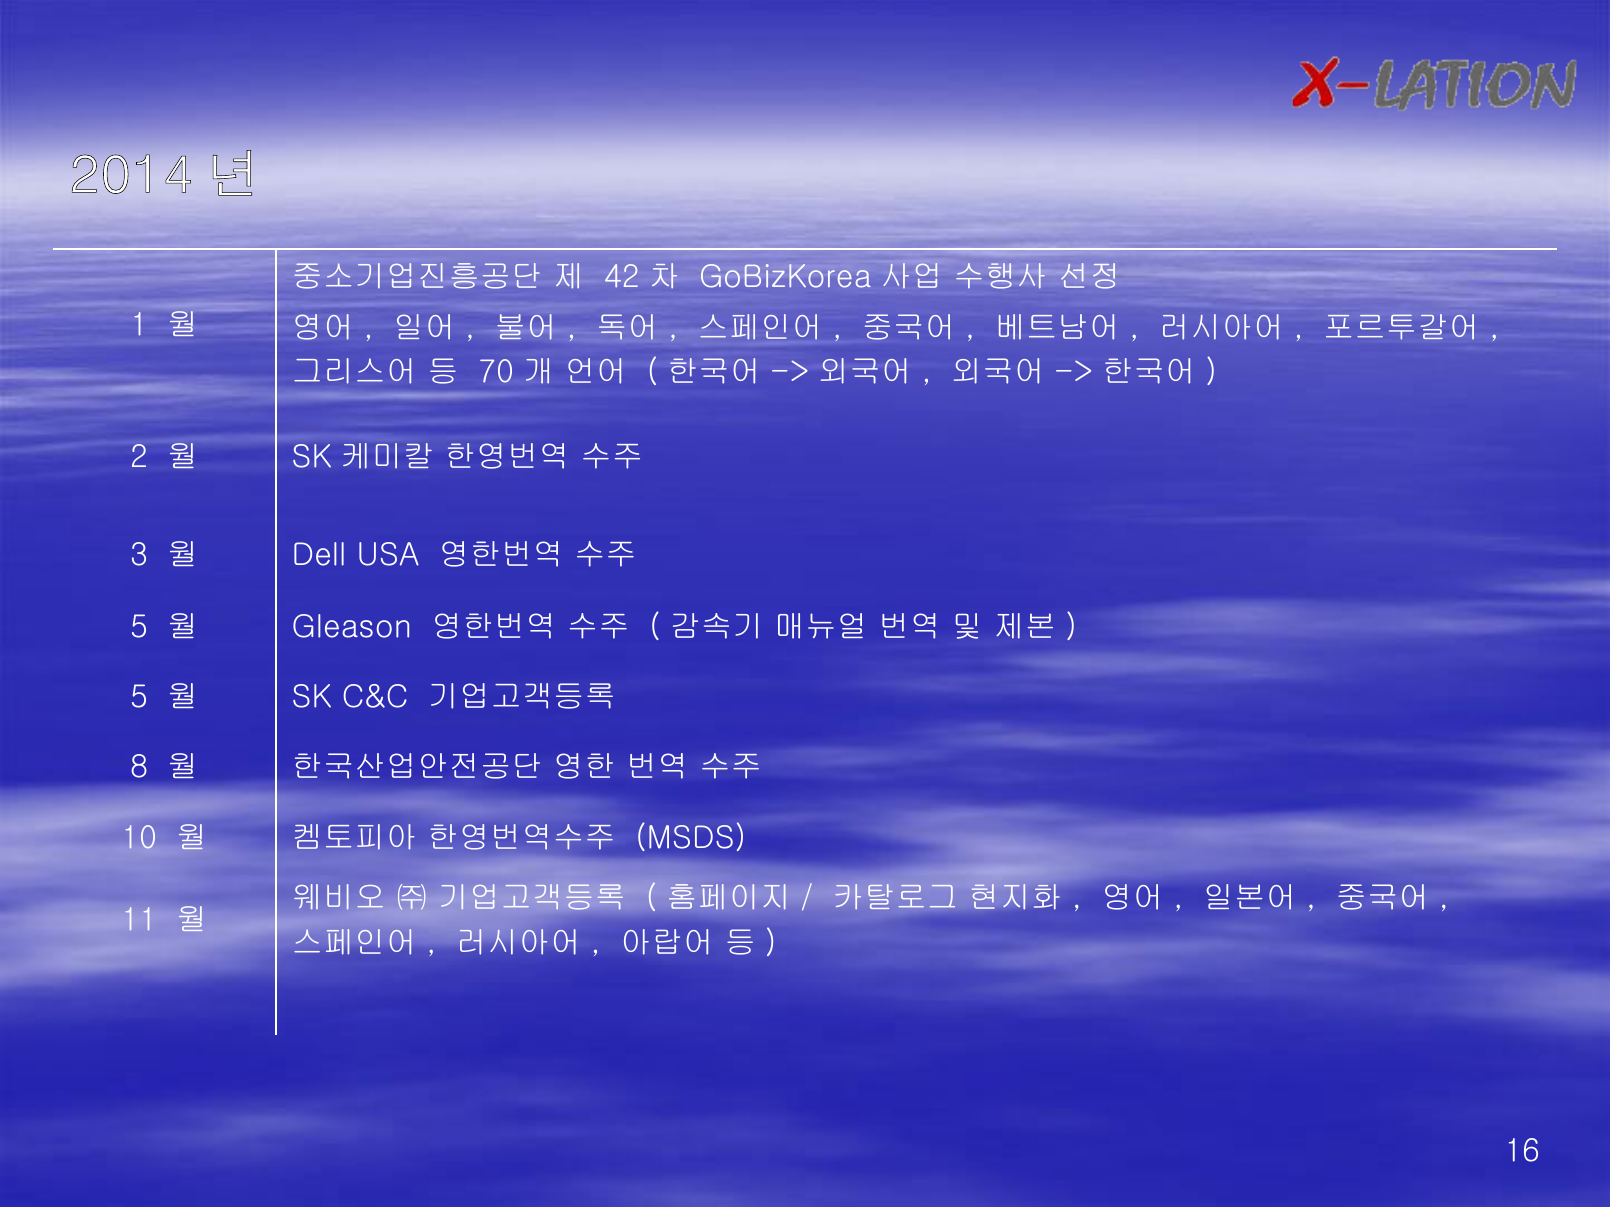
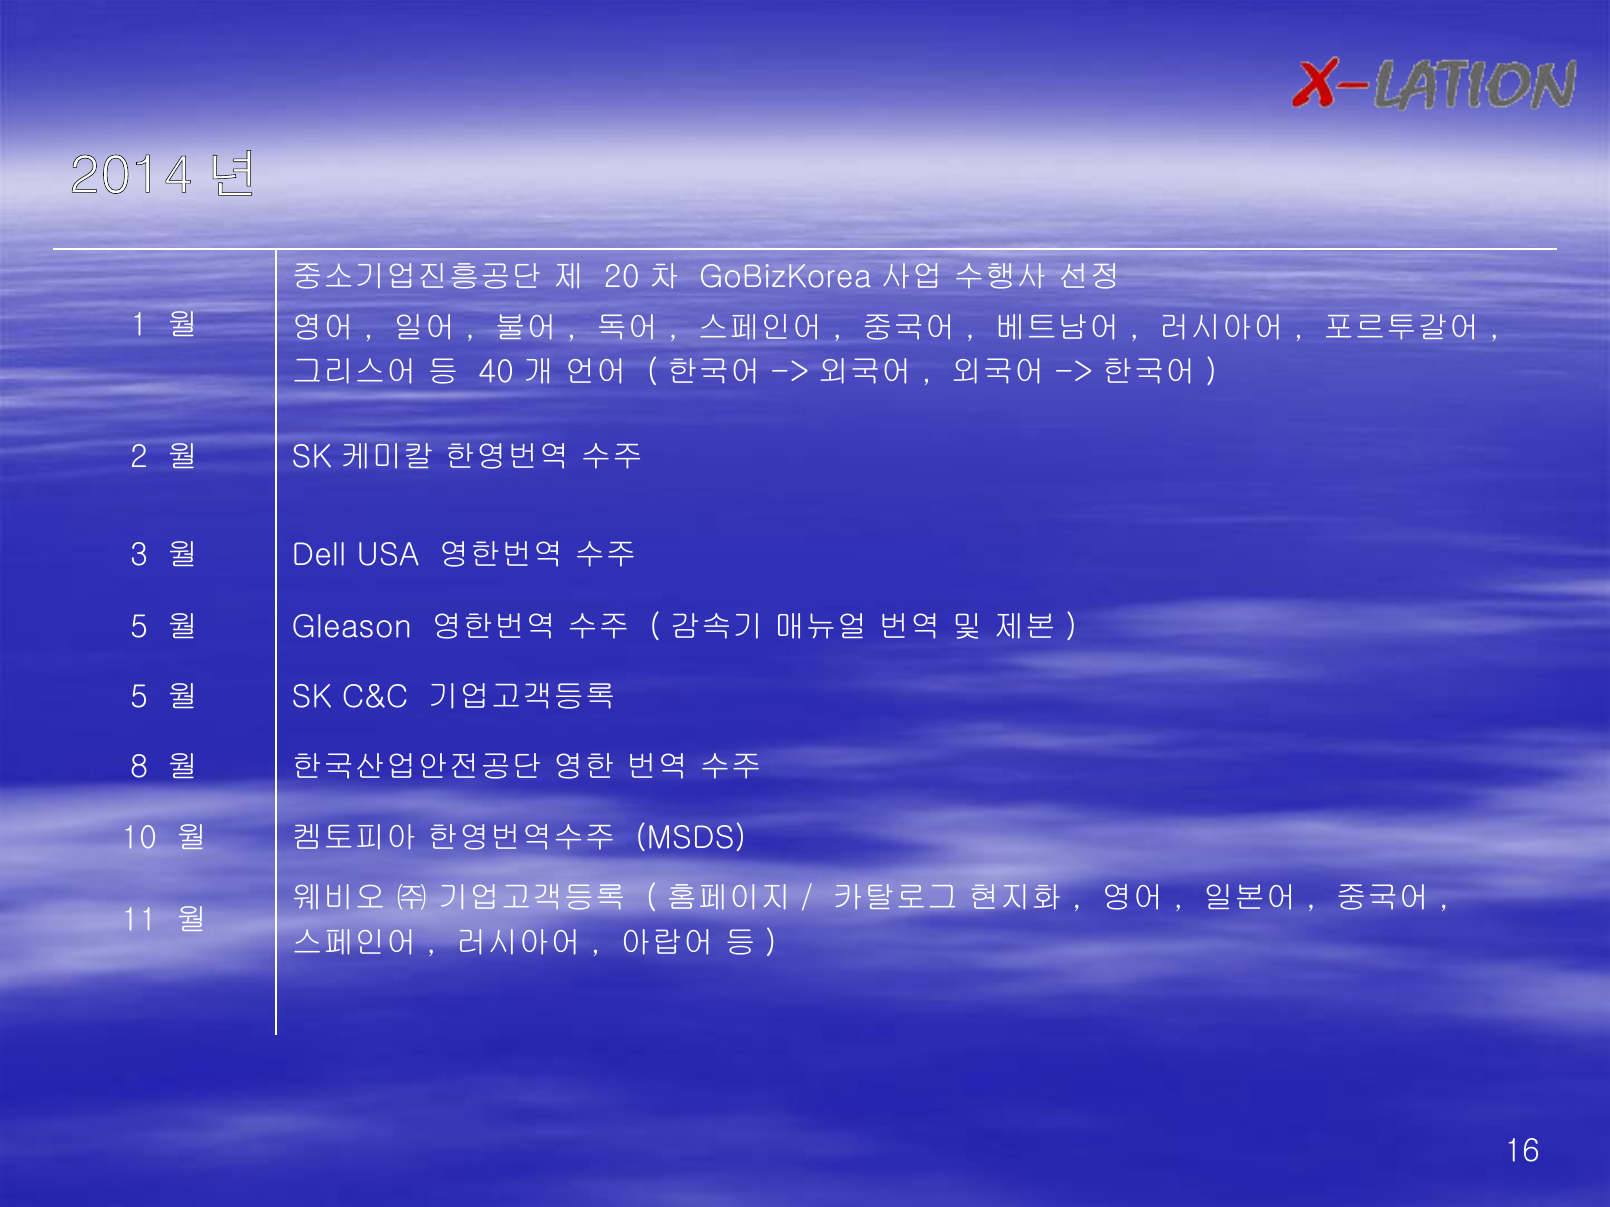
42: 42 -> 20
70: 70 -> 40
